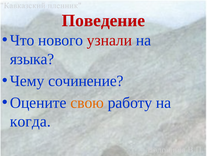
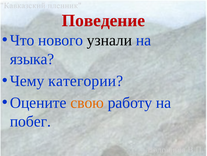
узнали colour: red -> black
сочинение: сочинение -> категории
когда: когда -> побег
